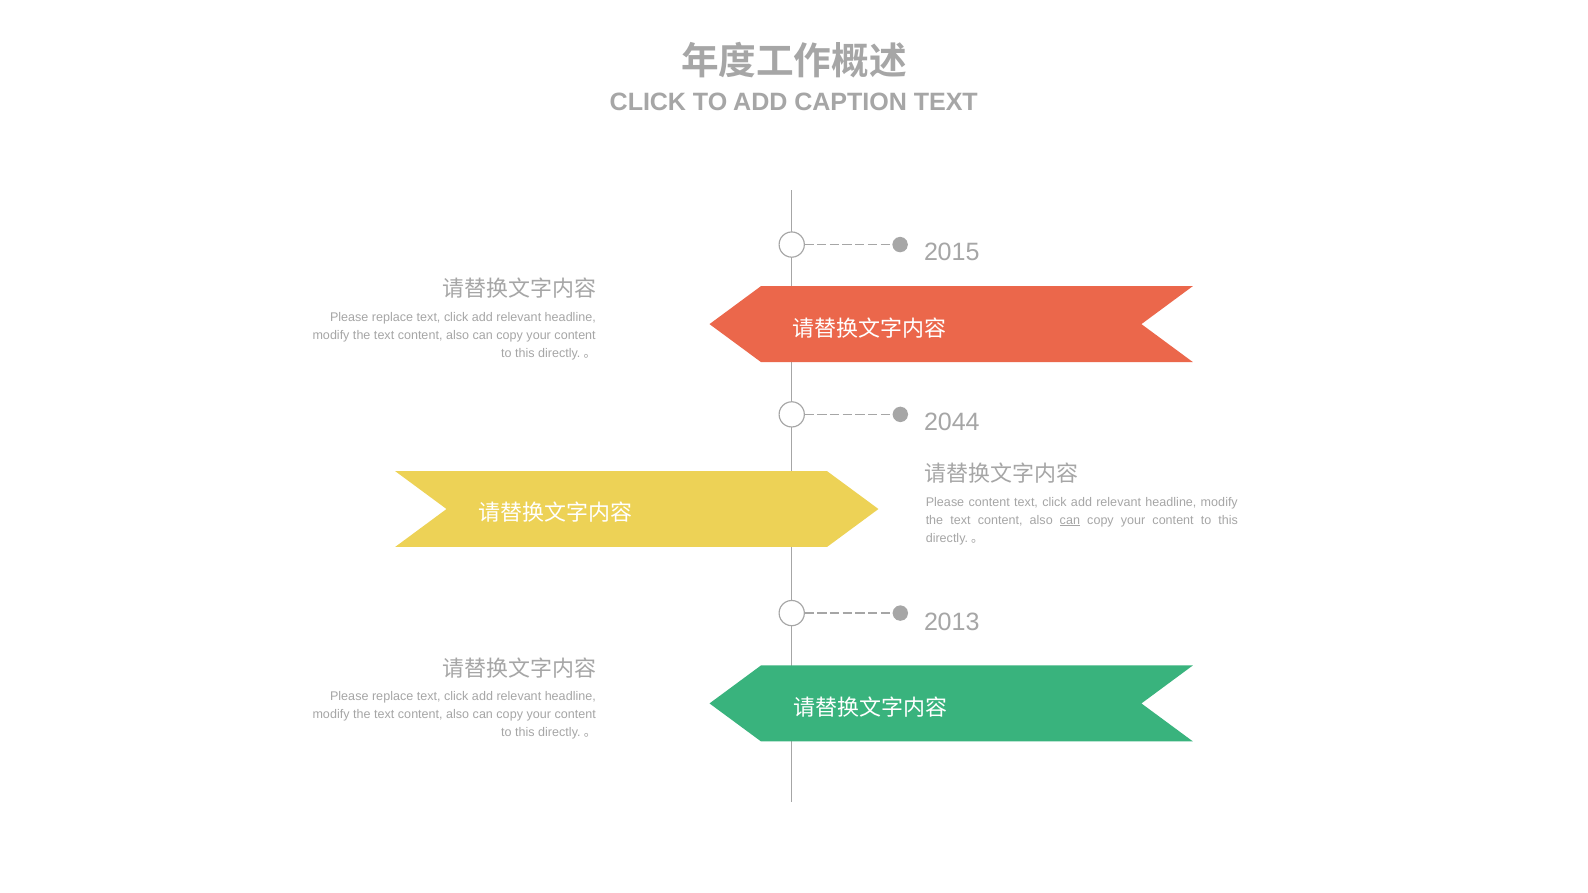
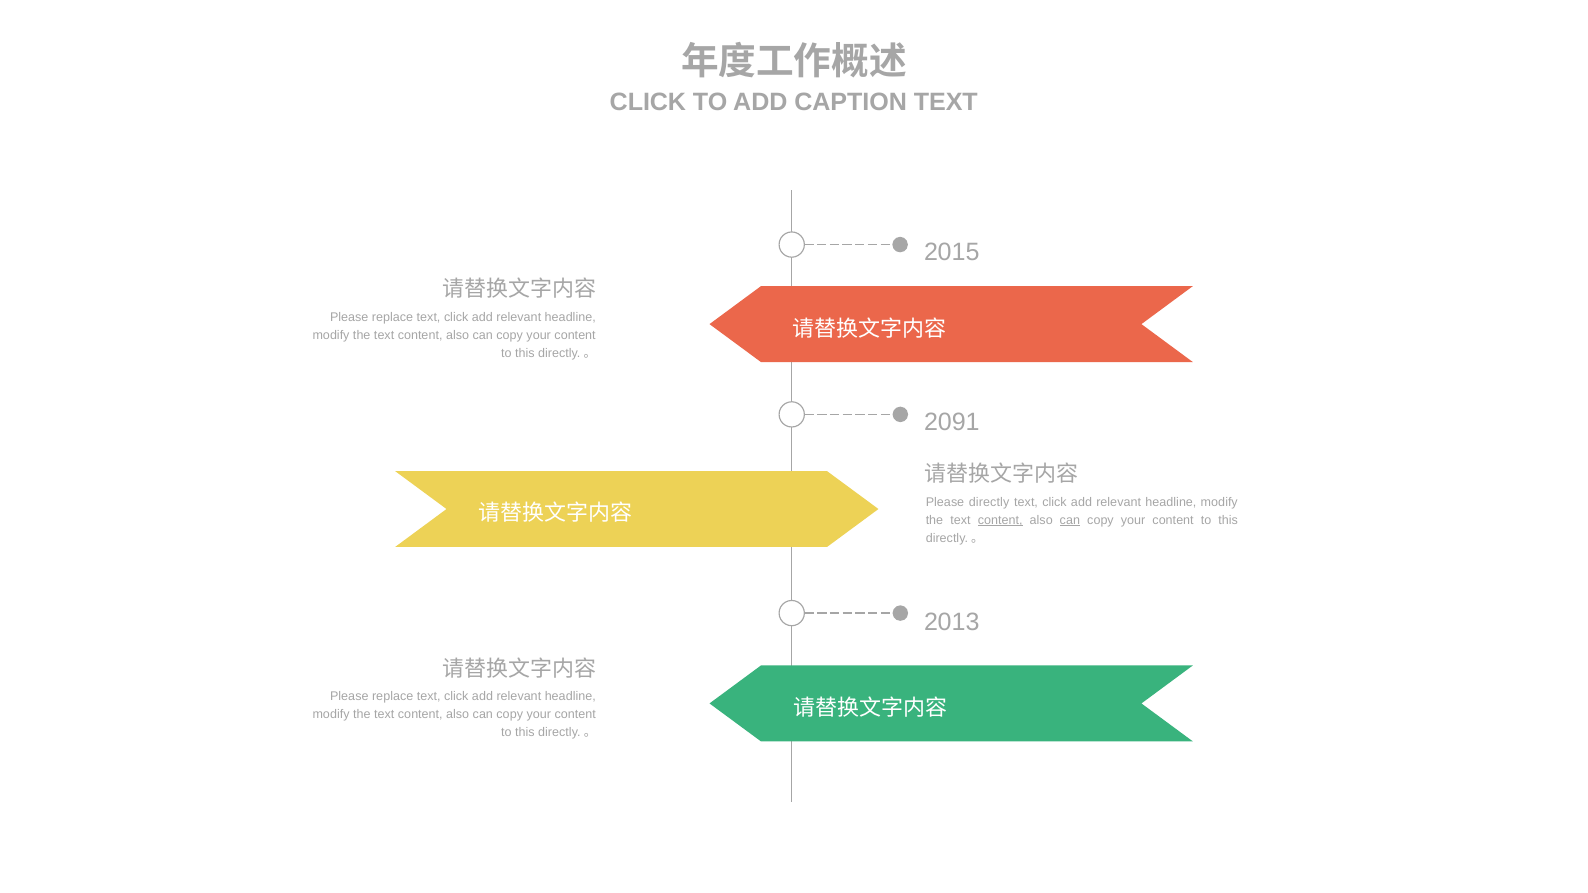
2044: 2044 -> 2091
Please content: content -> directly
content at (1000, 521) underline: none -> present
